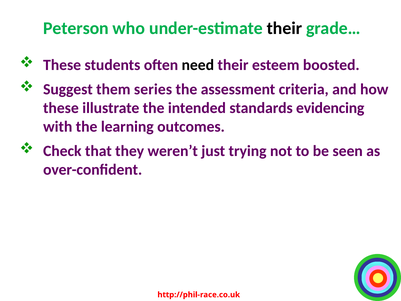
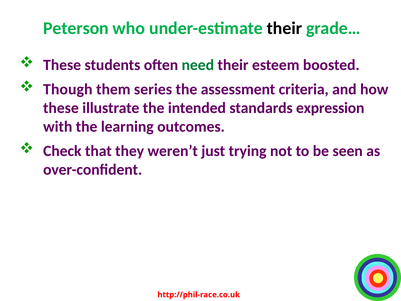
need colour: black -> green
Suggest: Suggest -> Though
evidencing: evidencing -> expression
